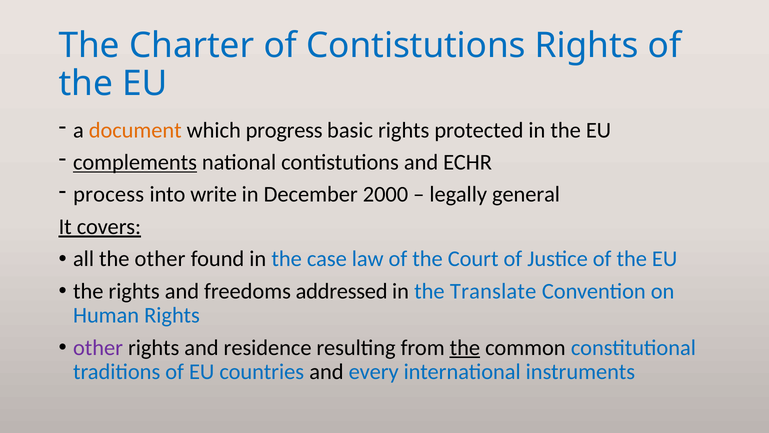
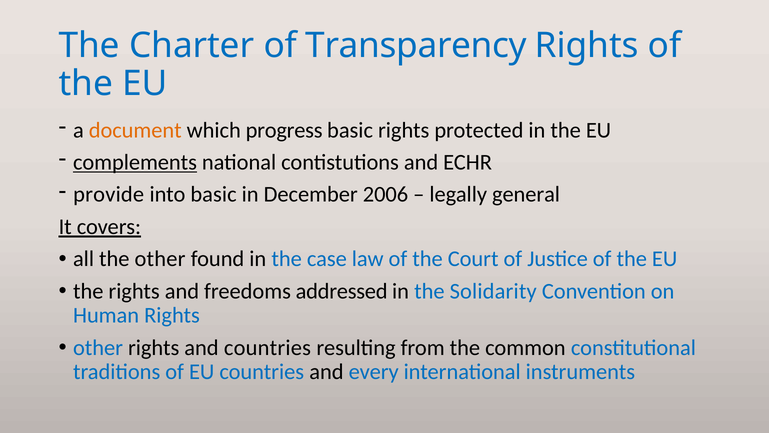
of Contistutions: Contistutions -> Transparency
process: process -> provide
into write: write -> basic
2000: 2000 -> 2006
Translate: Translate -> Solidarity
other at (98, 347) colour: purple -> blue
and residence: residence -> countries
the at (465, 347) underline: present -> none
